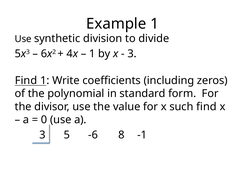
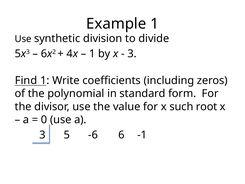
such find: find -> root
8: 8 -> 6
